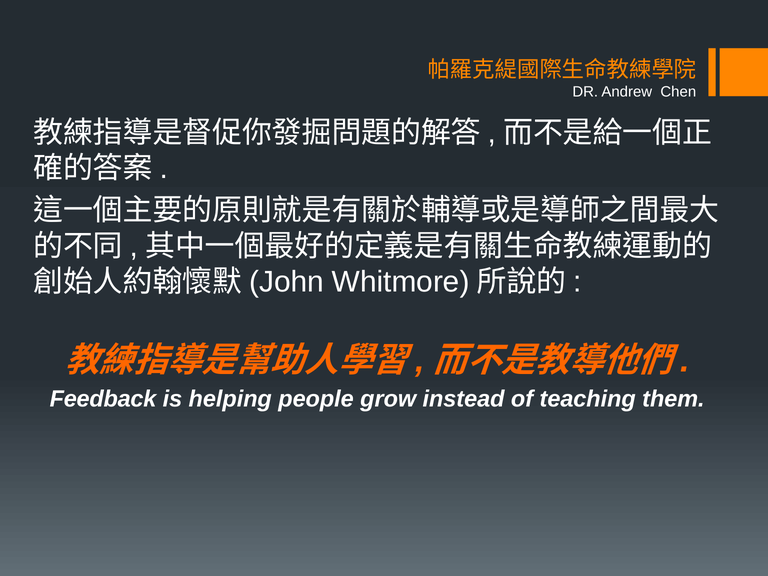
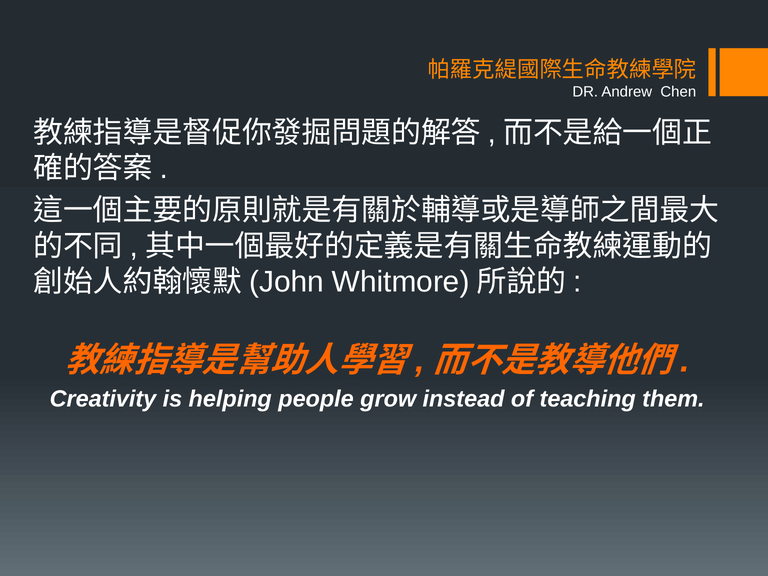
Feedback: Feedback -> Creativity
